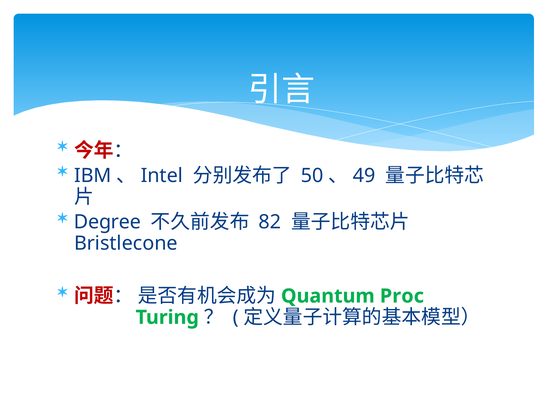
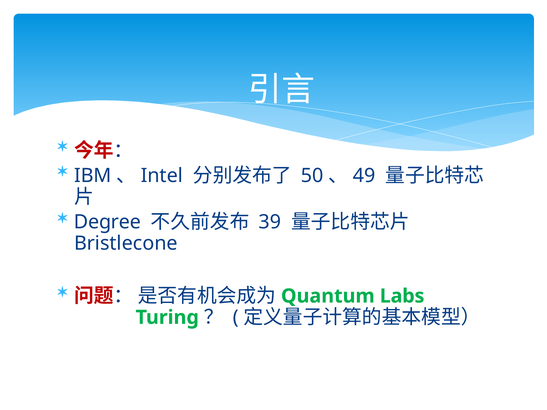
82: 82 -> 39
Proc: Proc -> Labs
